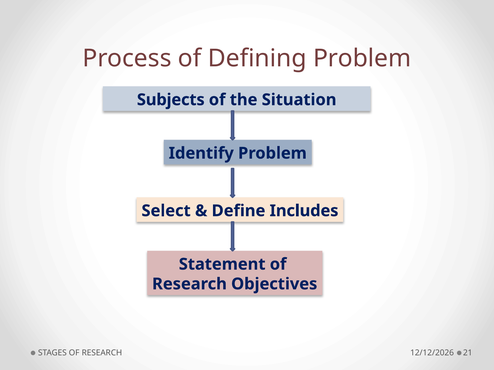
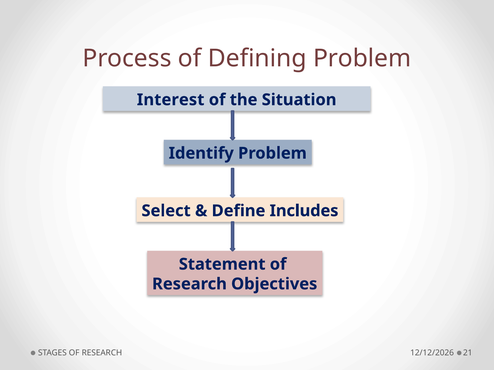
Subjects: Subjects -> Interest
